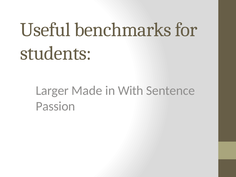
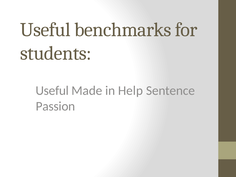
Larger at (52, 91): Larger -> Useful
With: With -> Help
